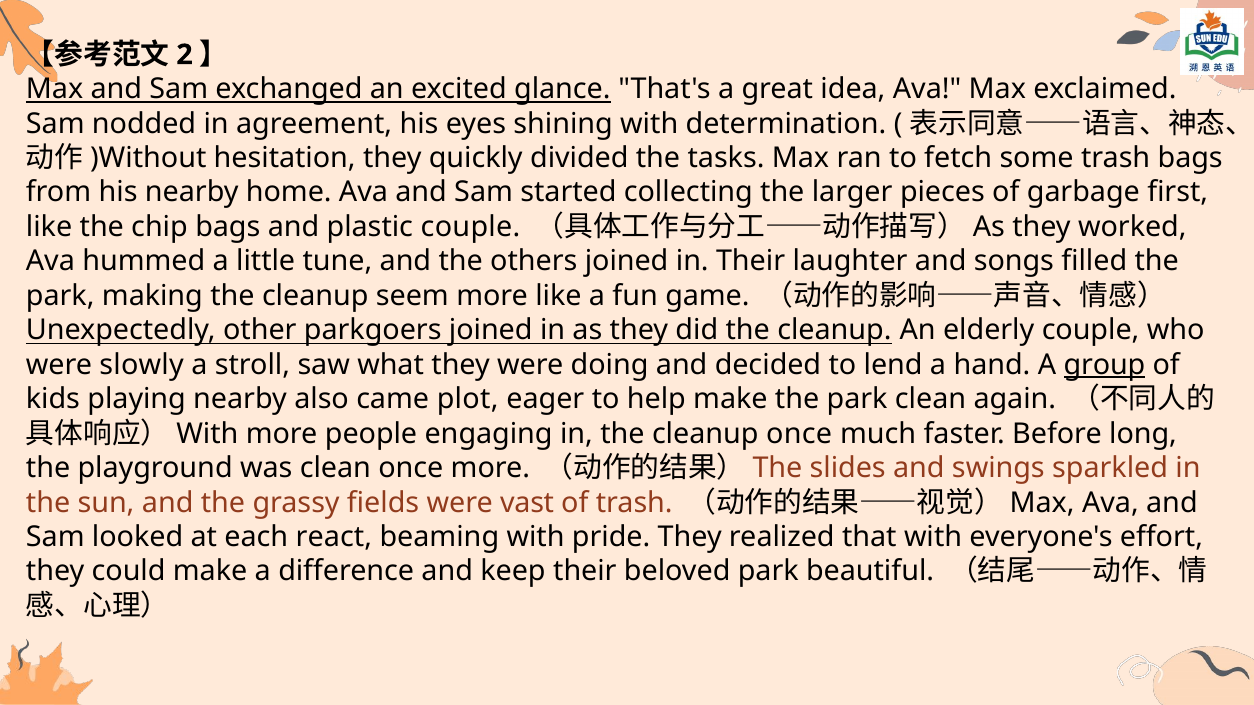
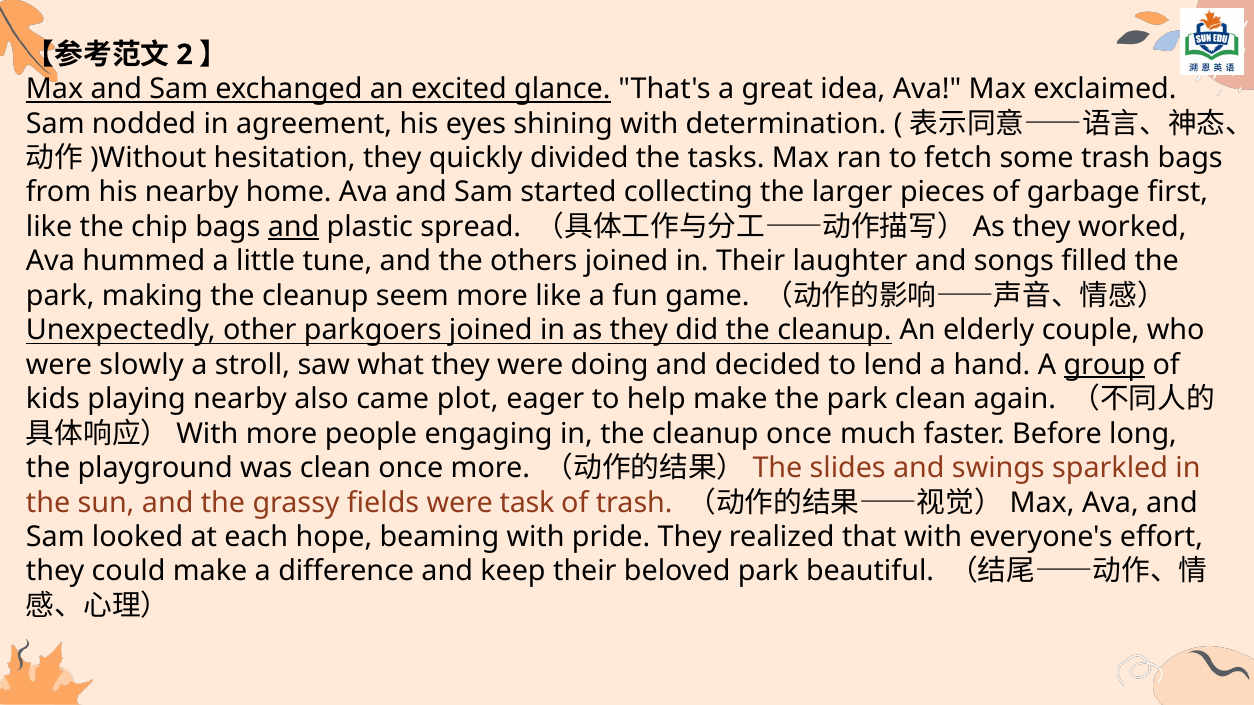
and at (294, 227) underline: none -> present
plastic couple: couple -> spread
vast: vast -> task
react: react -> hope
